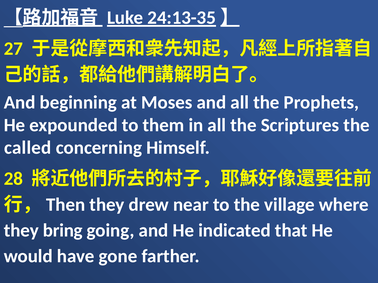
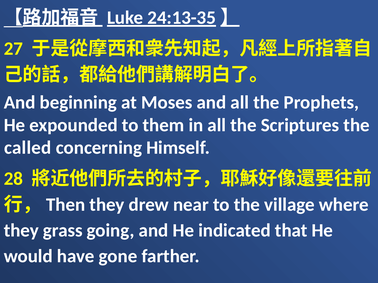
bring: bring -> grass
